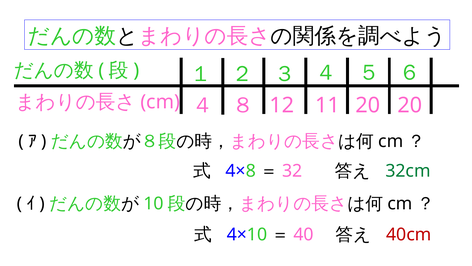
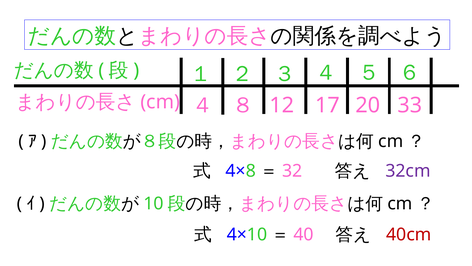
11: 11 -> 17
20 20: 20 -> 33
32cm colour: green -> purple
